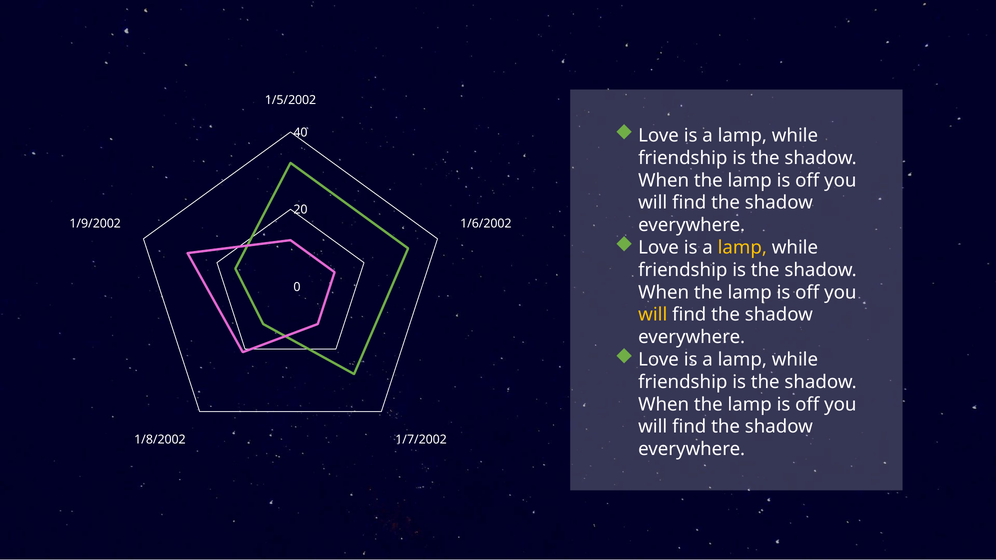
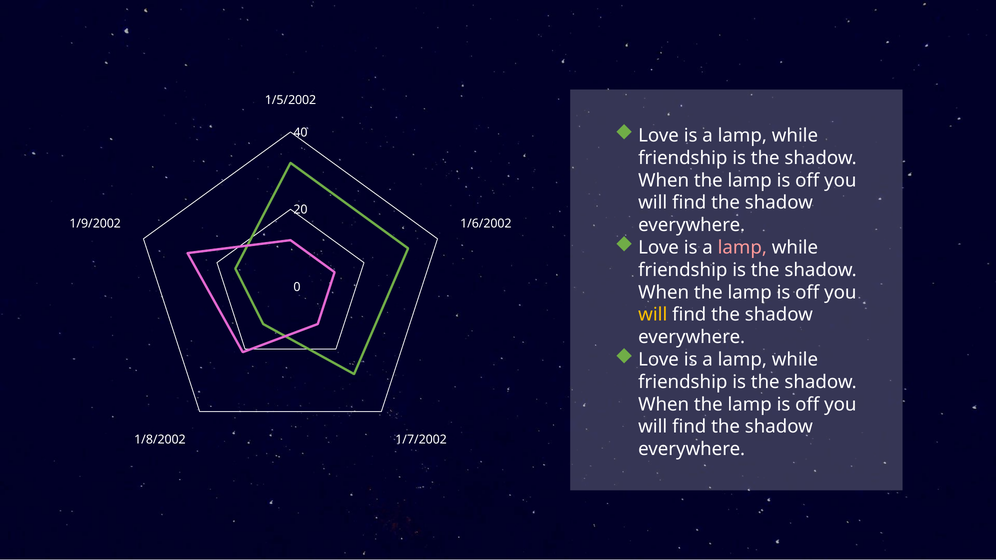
lamp at (742, 248) colour: yellow -> pink
